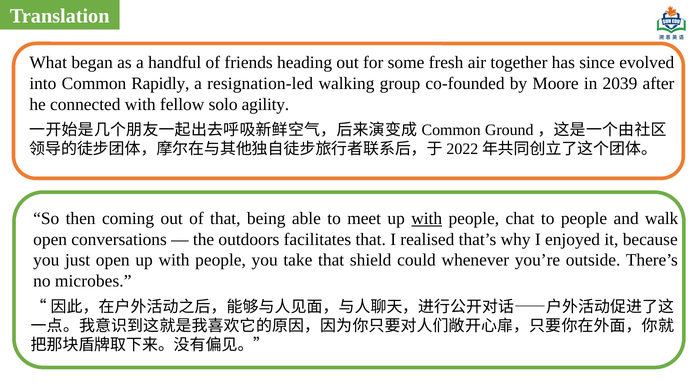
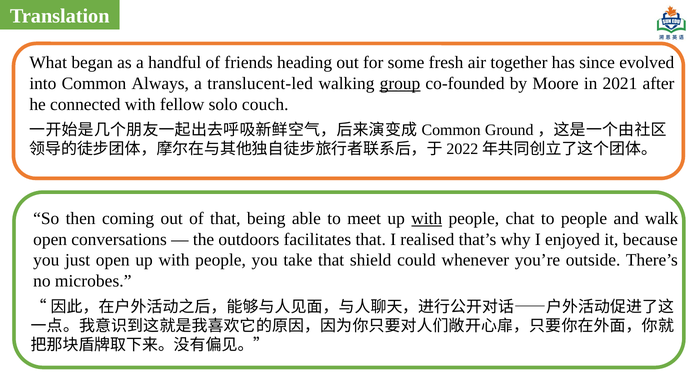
Rapidly: Rapidly -> Always
resignation-led: resignation-led -> translucent-led
group underline: none -> present
2039: 2039 -> 2021
agility: agility -> couch
